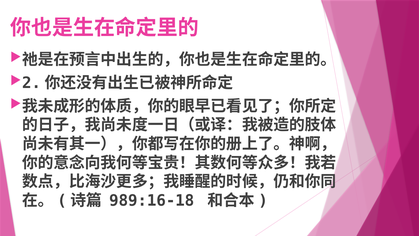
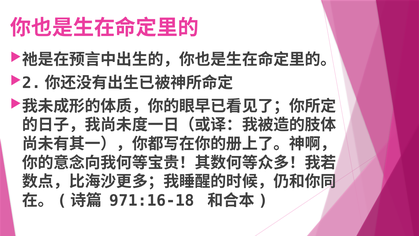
989:16-18: 989:16-18 -> 971:16-18
